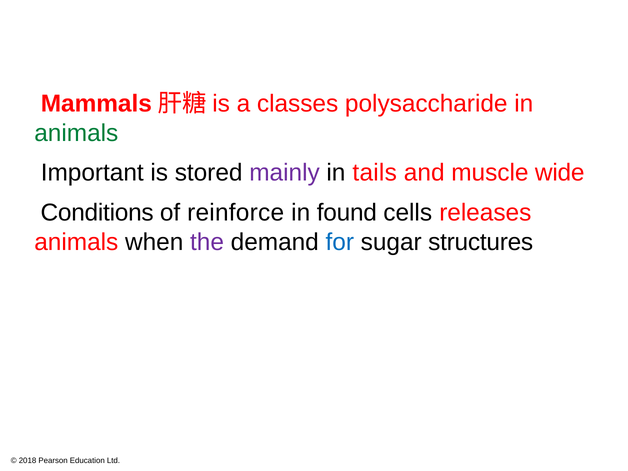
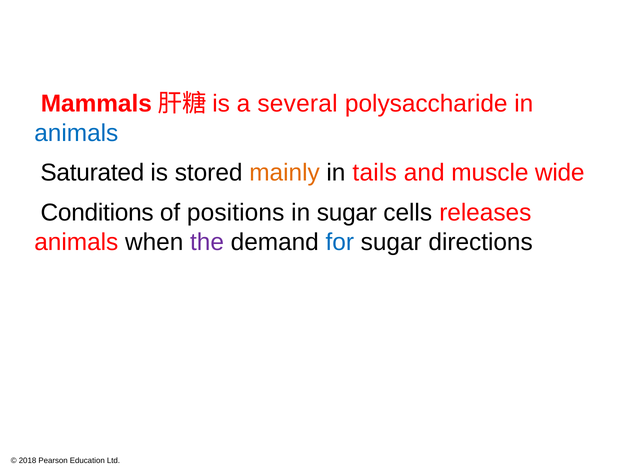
classes: classes -> several
animals at (76, 133) colour: green -> blue
Important: Important -> Saturated
mainly colour: purple -> orange
reinforce: reinforce -> positions
in found: found -> sugar
structures: structures -> directions
